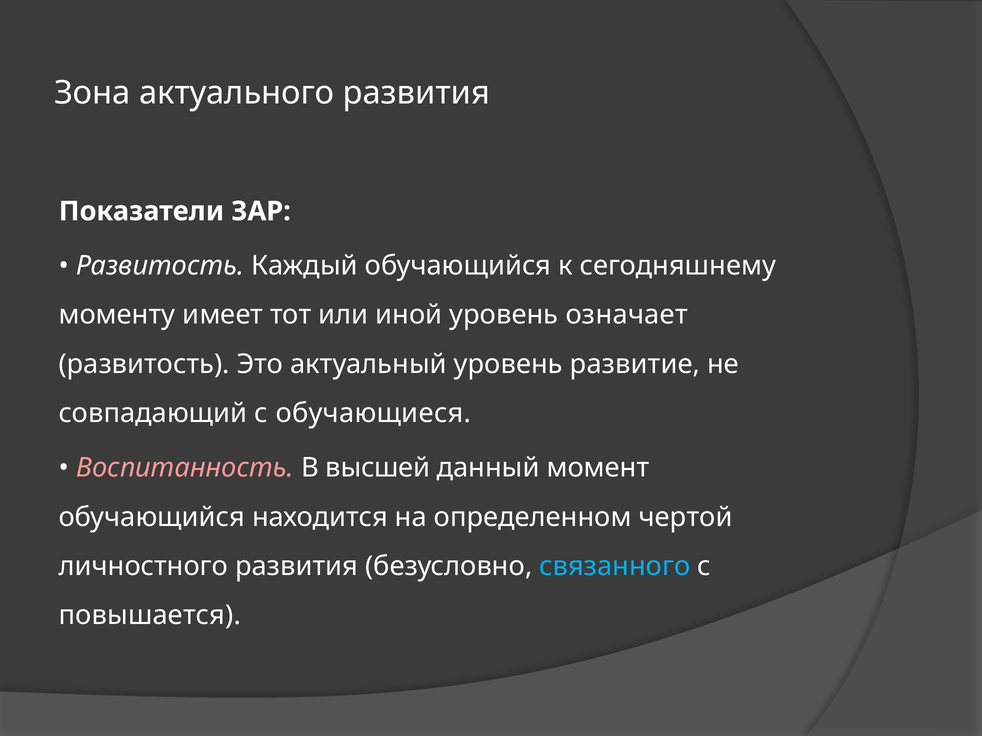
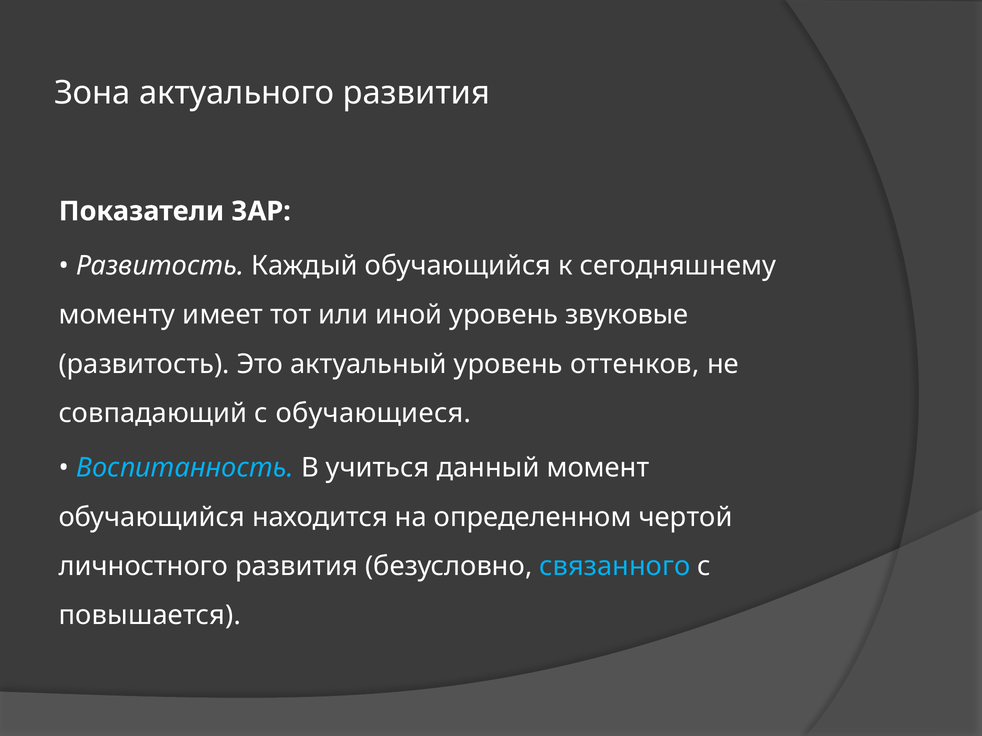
означает: означает -> звуковые
развитие: развитие -> оттенков
Воспитанность colour: pink -> light blue
высшей: высшей -> учиться
